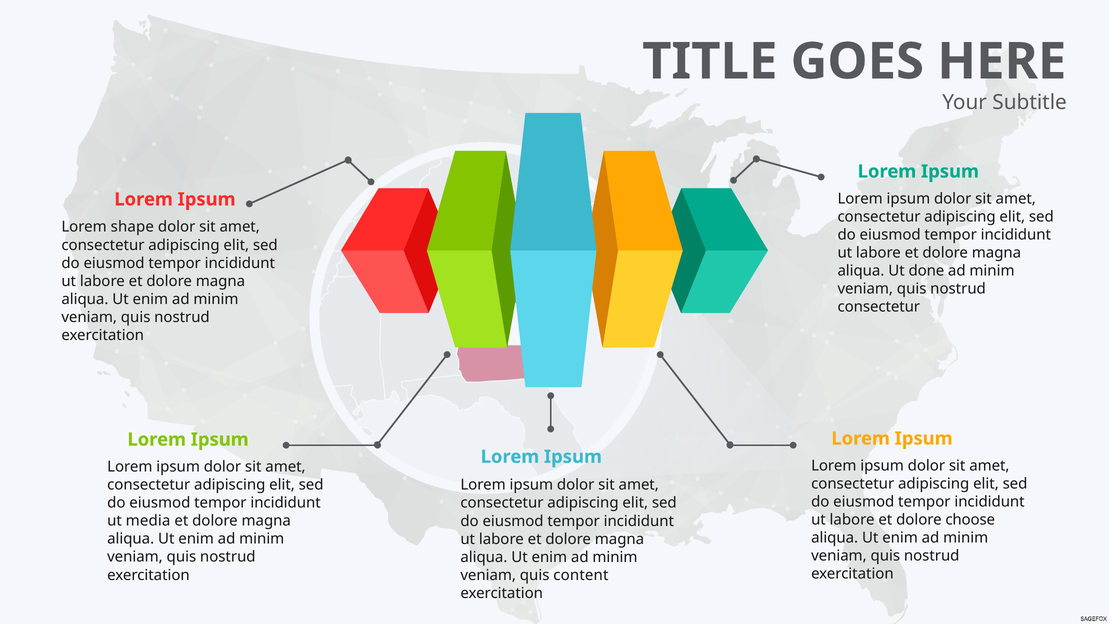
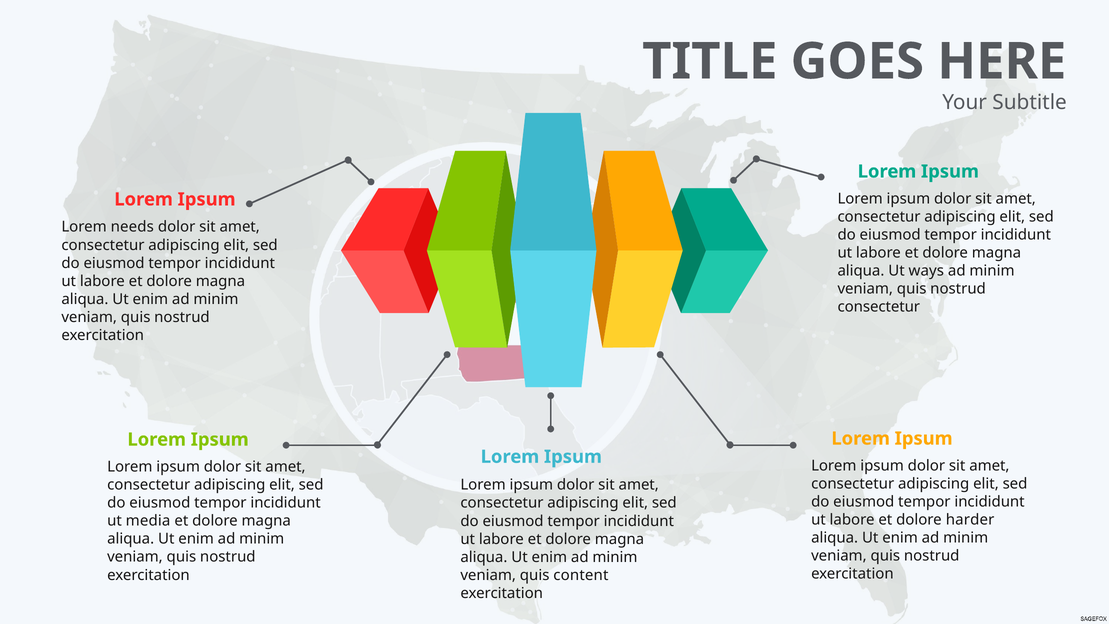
shape: shape -> needs
done: done -> ways
choose: choose -> harder
